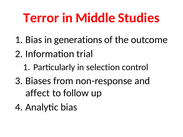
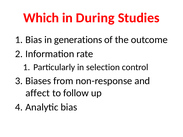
Terror: Terror -> Which
Middle: Middle -> During
trial: trial -> rate
